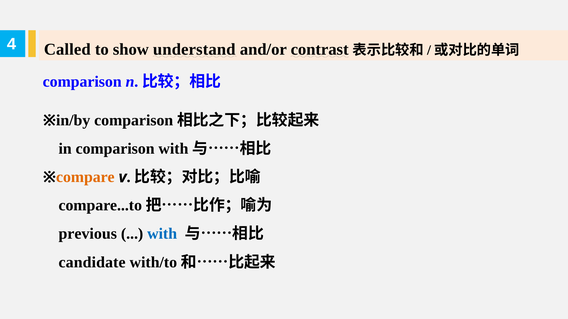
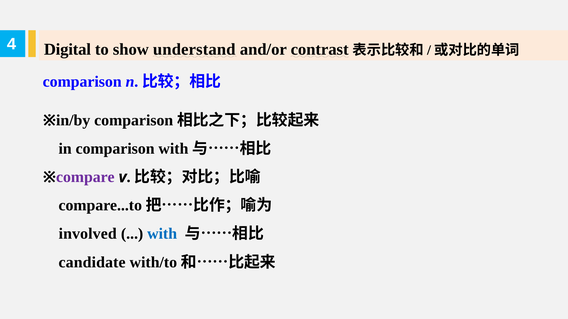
Called: Called -> Digital
compare colour: orange -> purple
previous: previous -> involved
